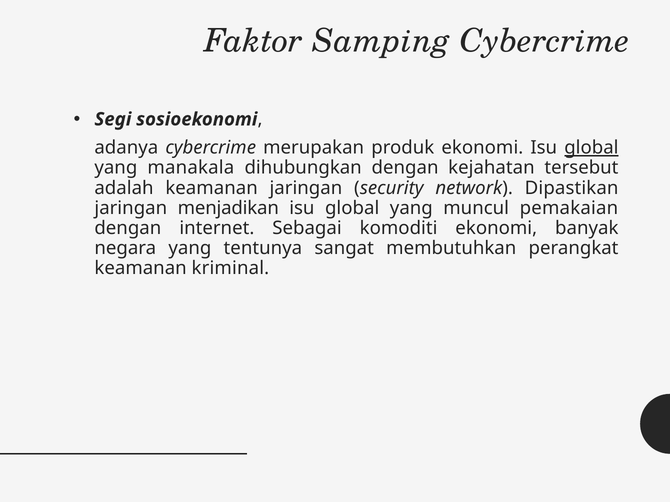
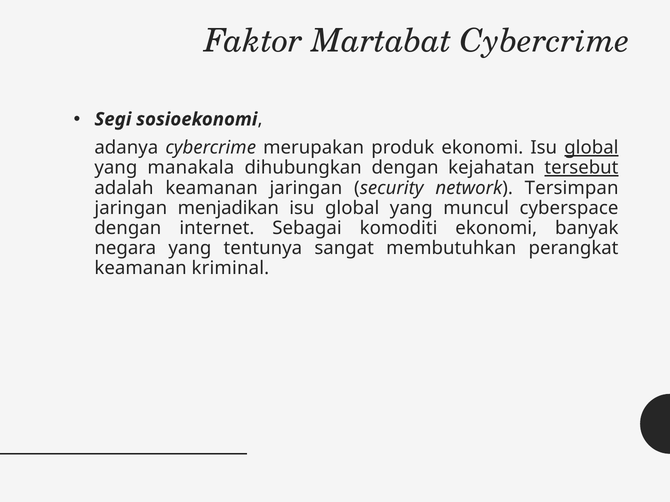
Samping: Samping -> Martabat
tersebut underline: none -> present
Dipastikan: Dipastikan -> Tersimpan
pemakaian: pemakaian -> cyberspace
